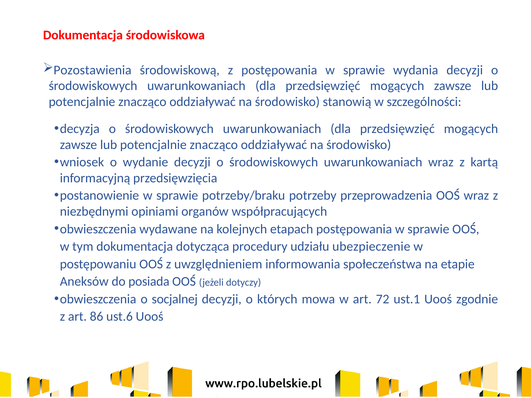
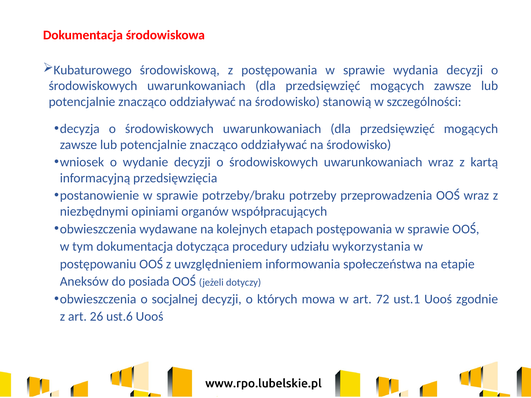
Pozostawienia: Pozostawienia -> Kubaturowego
ubezpieczenie: ubezpieczenie -> wykorzystania
86: 86 -> 26
